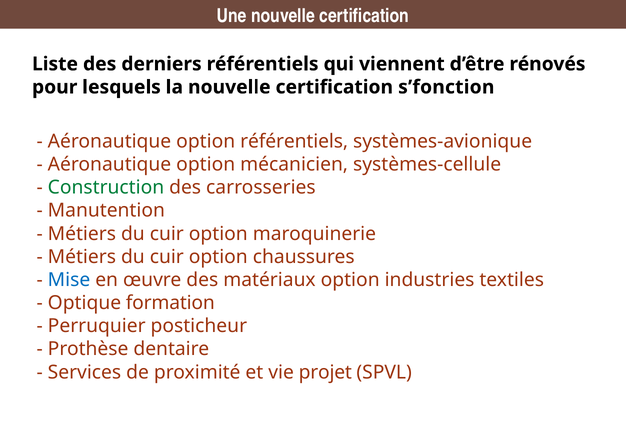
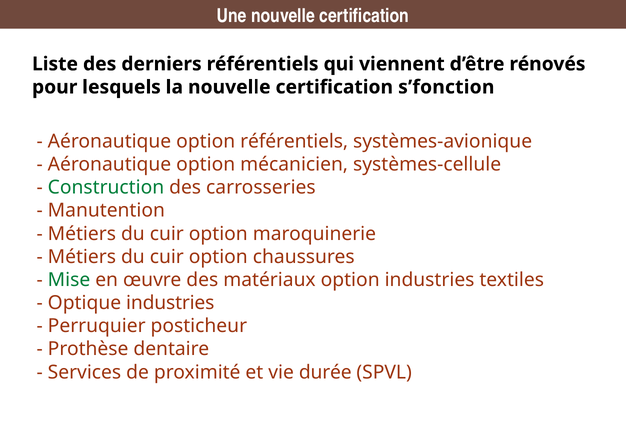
Mise colour: blue -> green
Optique formation: formation -> industries
projet: projet -> durée
